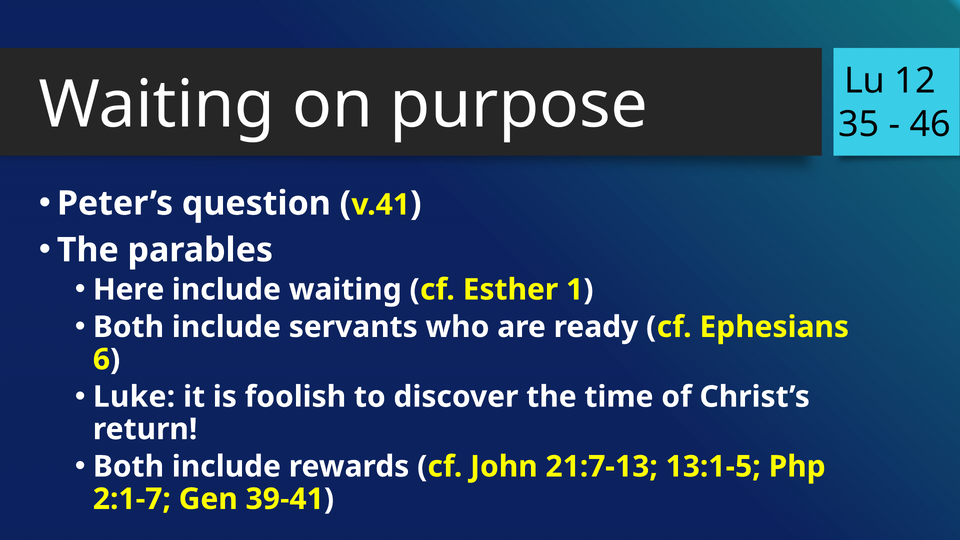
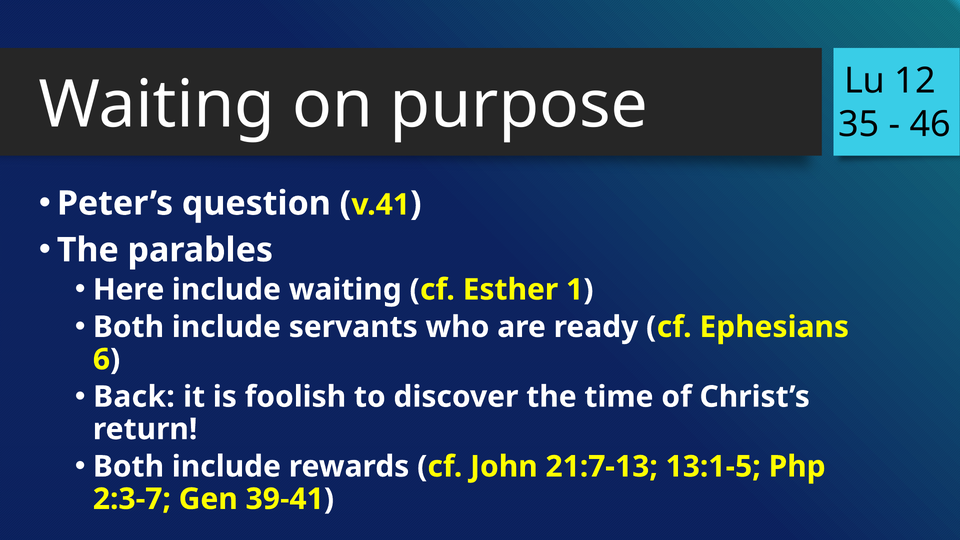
Luke: Luke -> Back
2:1-7: 2:1-7 -> 2:3-7
